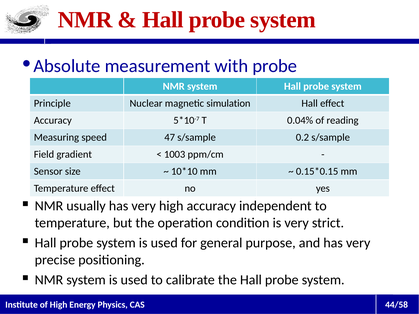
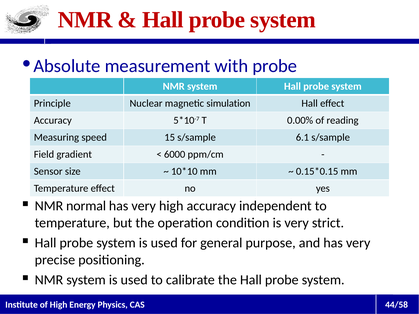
0.04%: 0.04% -> 0.00%
47: 47 -> 15
0.2: 0.2 -> 6.1
1003: 1003 -> 6000
usually: usually -> normal
